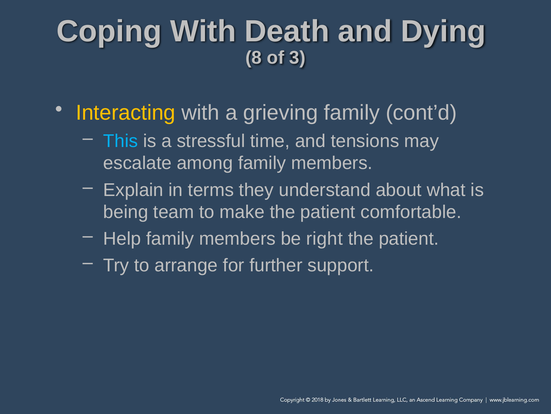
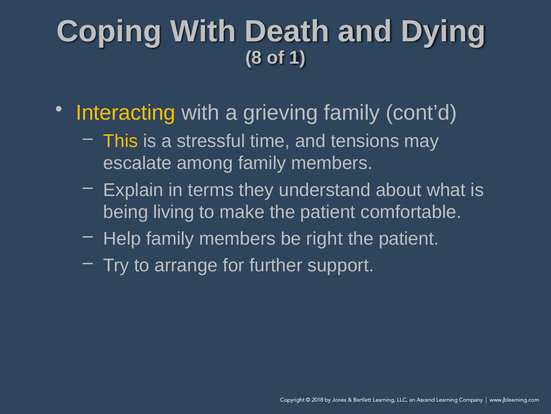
3: 3 -> 1
This colour: light blue -> yellow
team: team -> living
